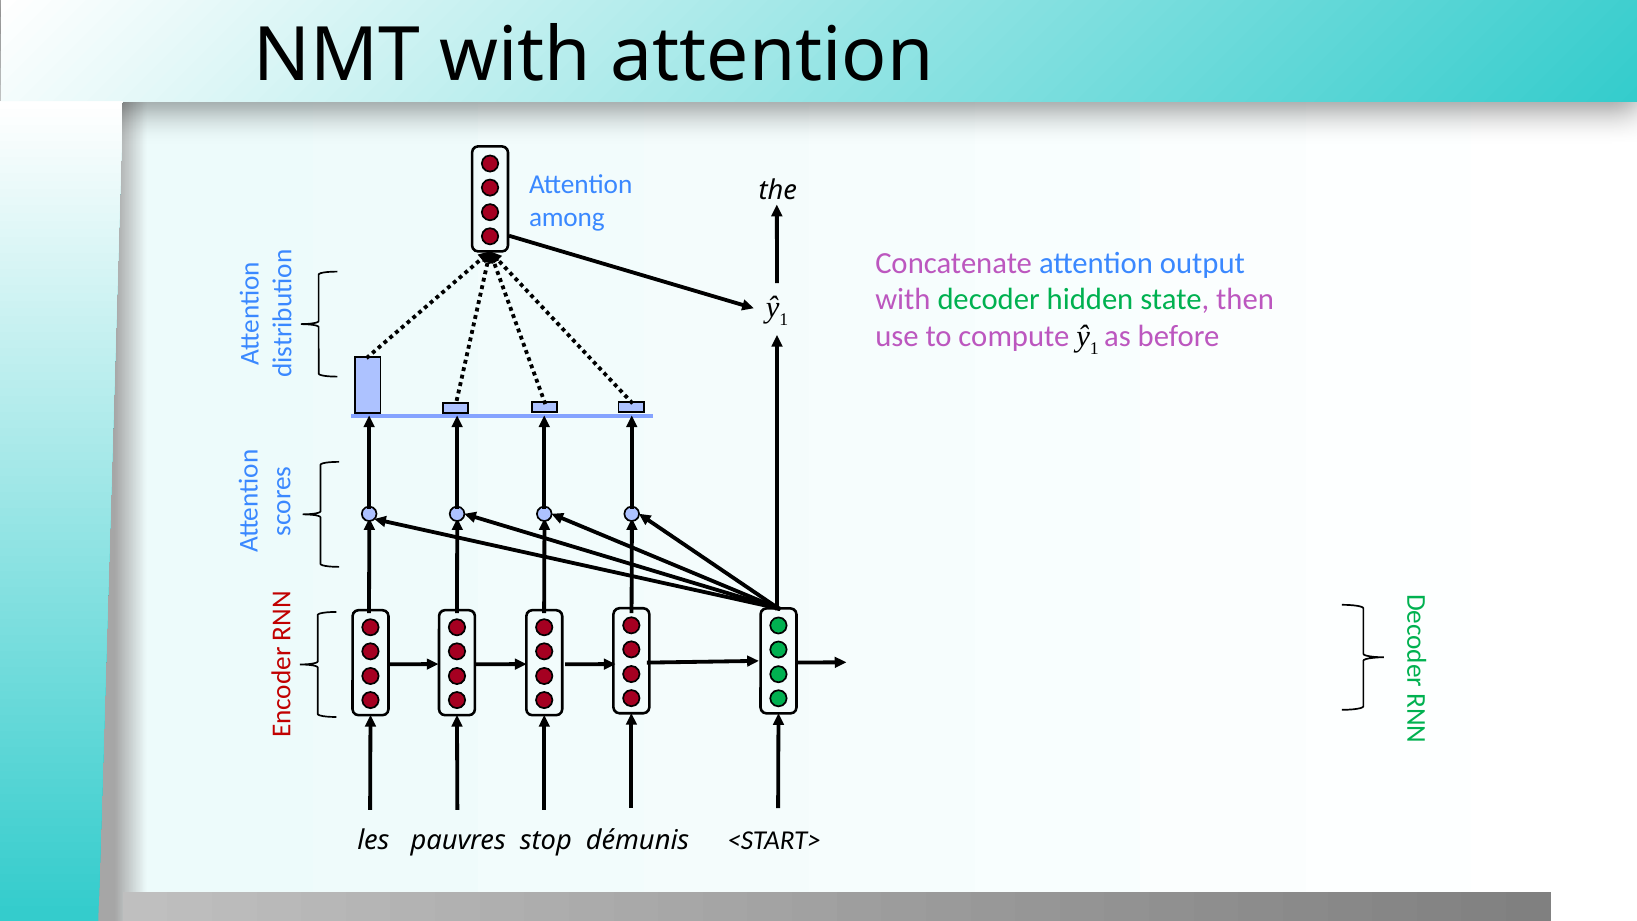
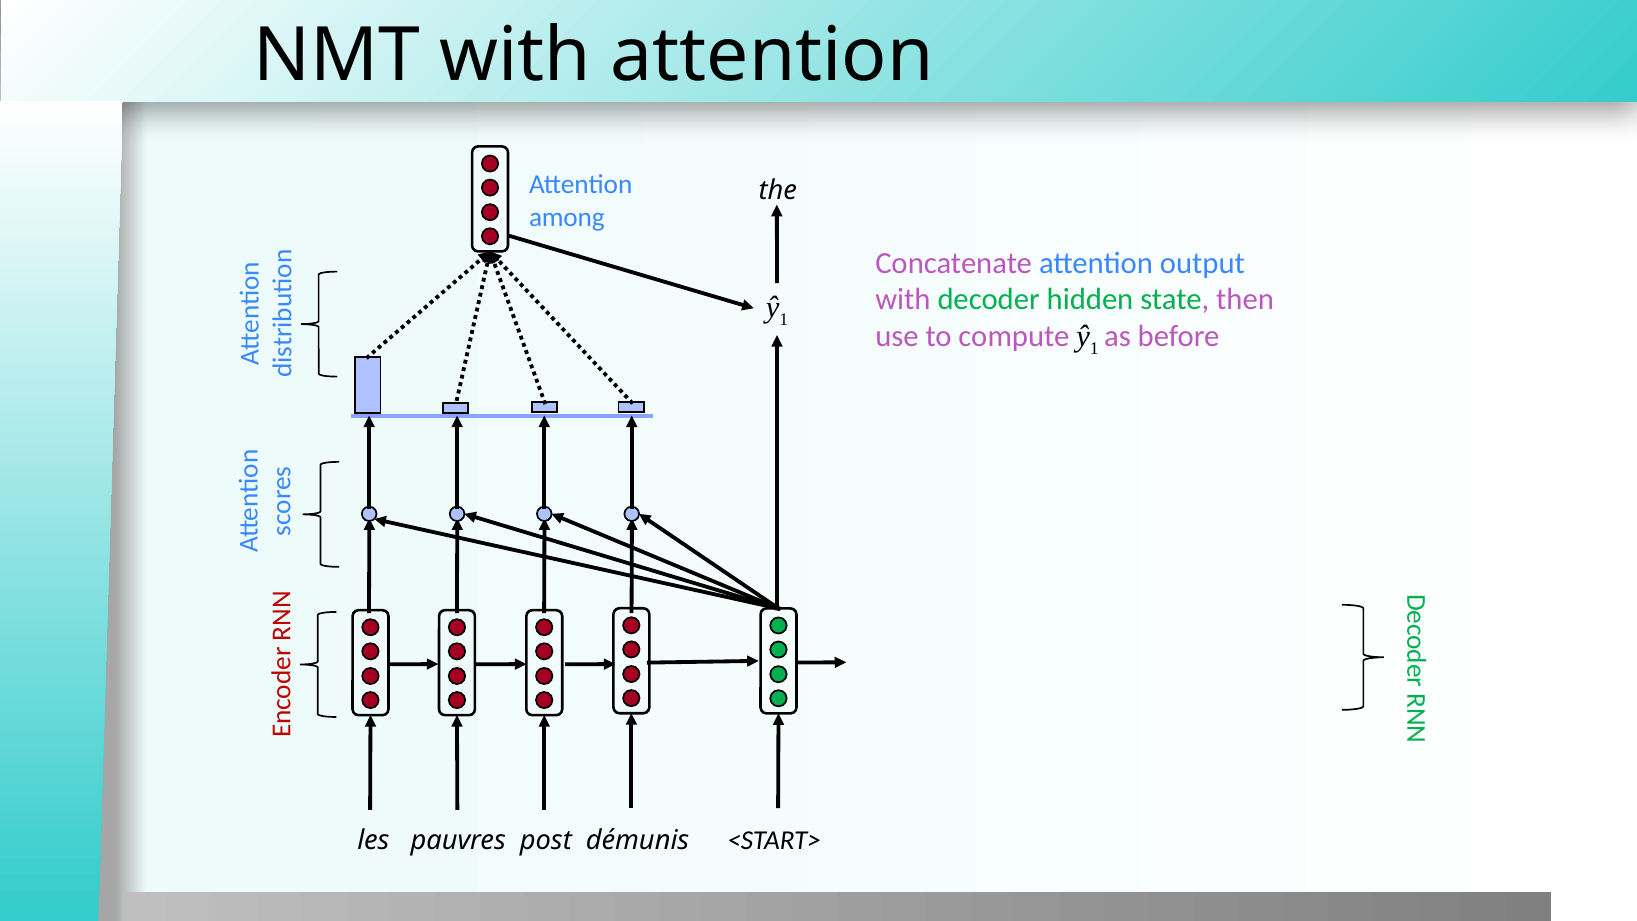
stop: stop -> post
